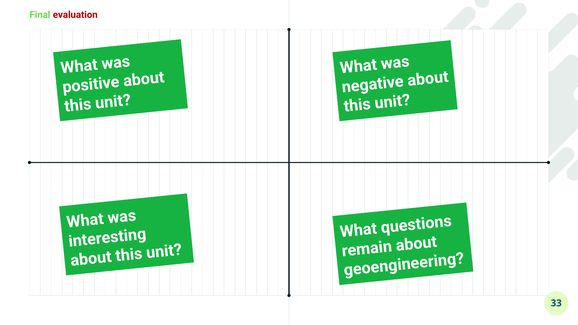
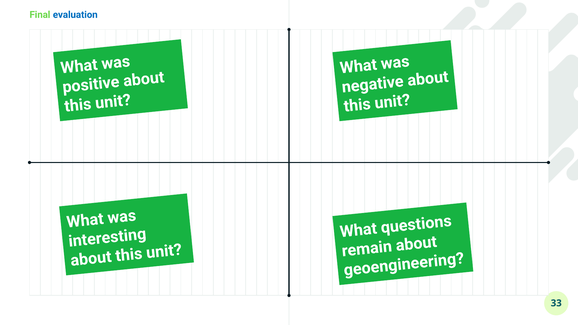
evaluation colour: red -> blue
